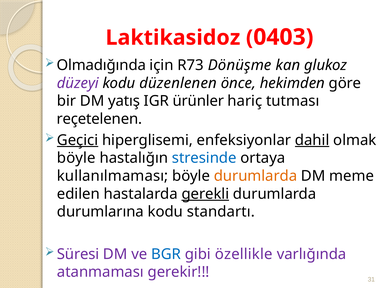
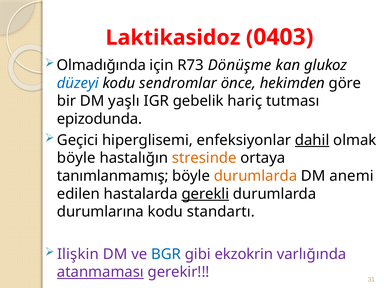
düzeyi colour: purple -> blue
düzenlenen: düzenlenen -> sendromlar
yatış: yatış -> yaşlı
ürünler: ürünler -> gebelik
reçetelenen: reçetelenen -> epizodunda
Geçici underline: present -> none
stresinde colour: blue -> orange
kullanılmaması: kullanılmaması -> tanımlanmamış
meme: meme -> anemi
Süresi: Süresi -> Ilişkin
özellikle: özellikle -> ekzokrin
atanmaması underline: none -> present
